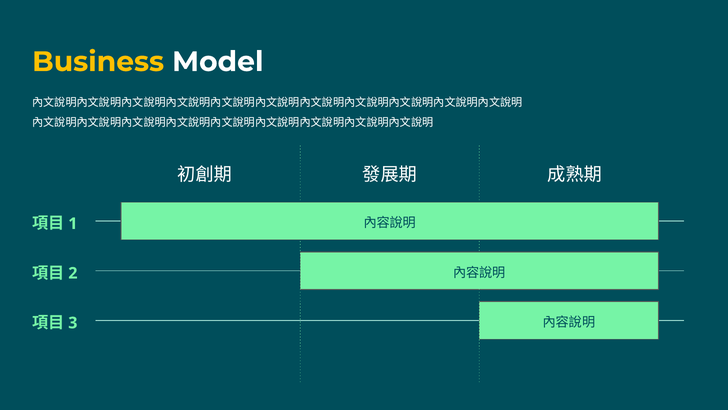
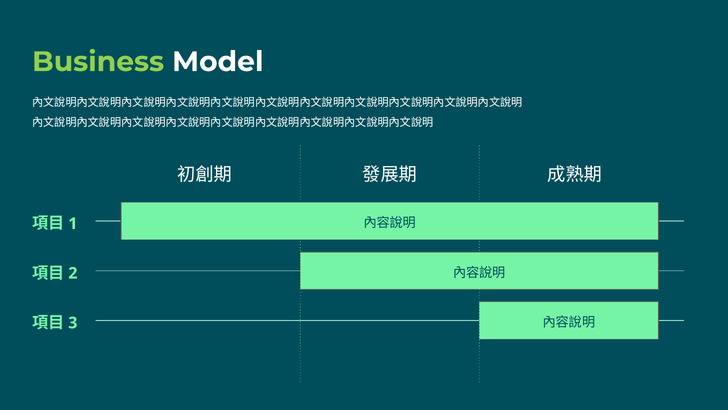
Business colour: yellow -> light green
